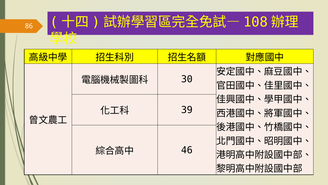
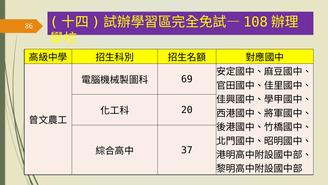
30: 30 -> 69
39: 39 -> 20
46: 46 -> 37
